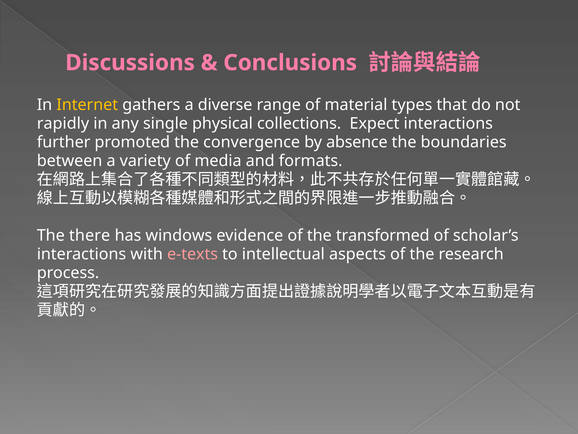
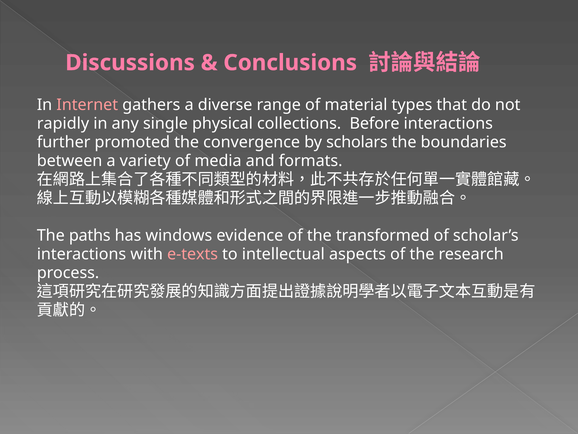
Internet colour: yellow -> pink
Expect: Expect -> Before
absence: absence -> scholars
there: there -> paths
